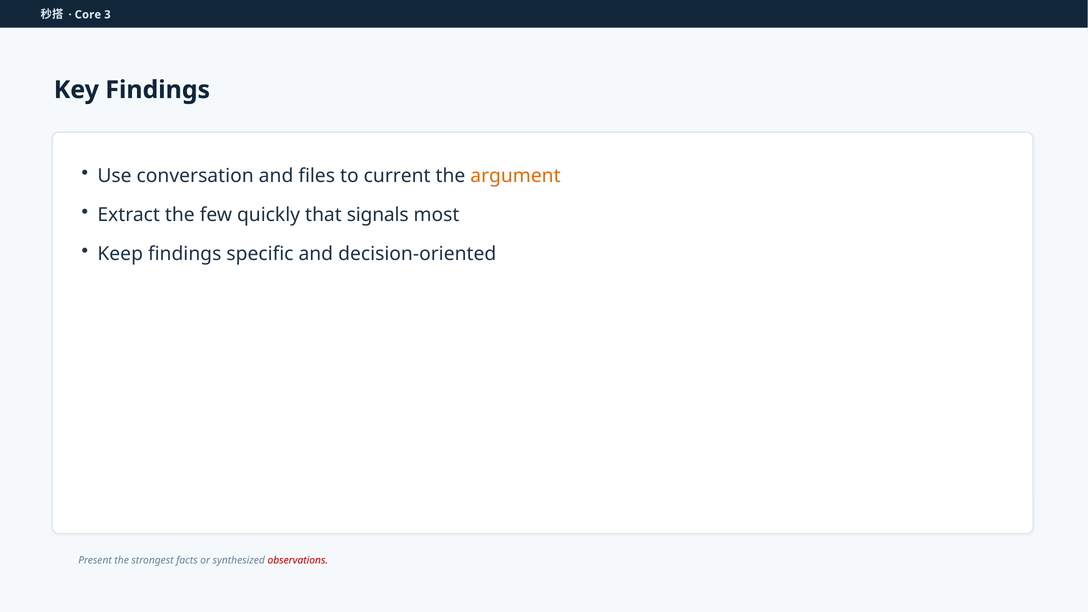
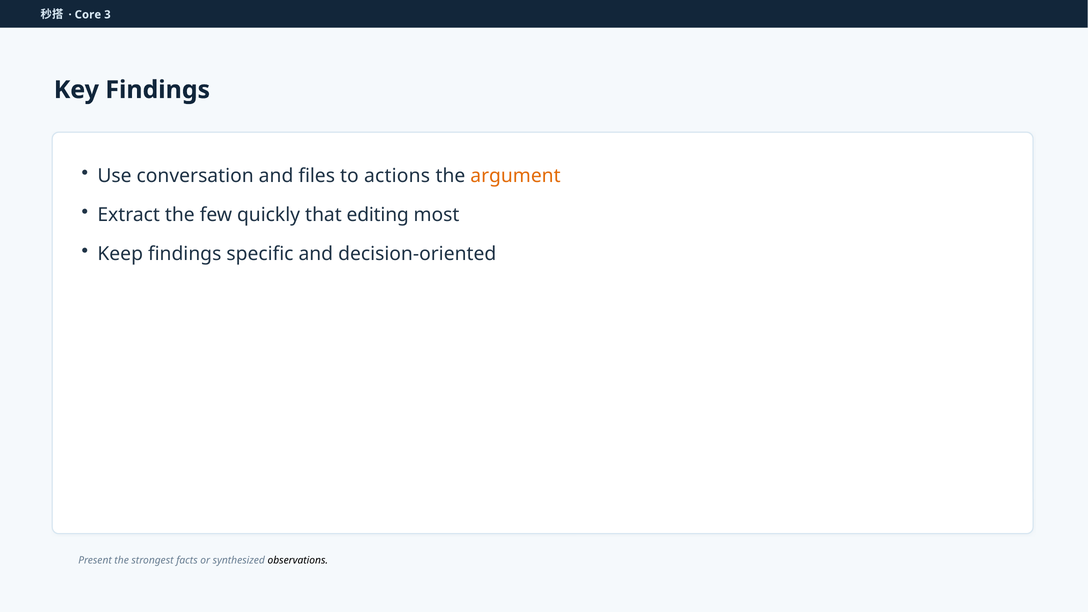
current: current -> actions
signals: signals -> editing
observations colour: red -> black
